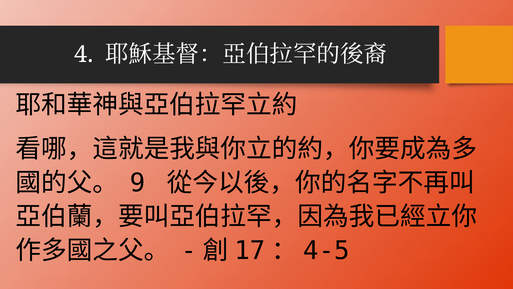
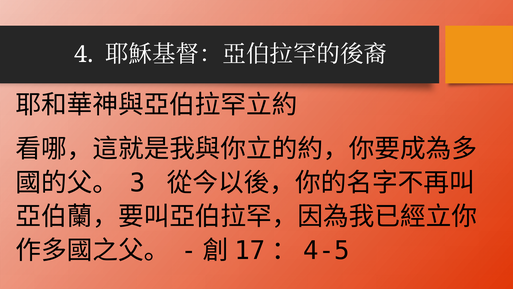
9: 9 -> 3
